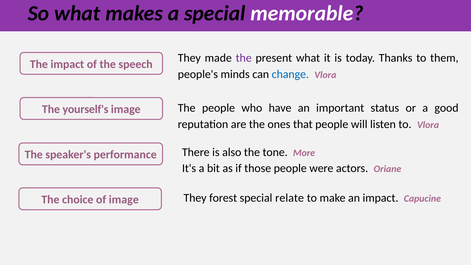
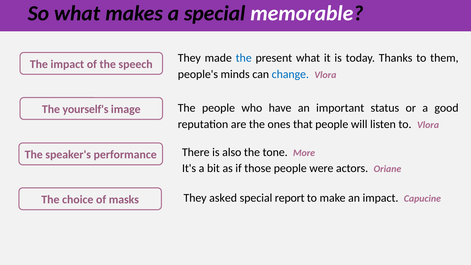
the at (244, 58) colour: purple -> blue
forest: forest -> asked
relate: relate -> report
of image: image -> masks
